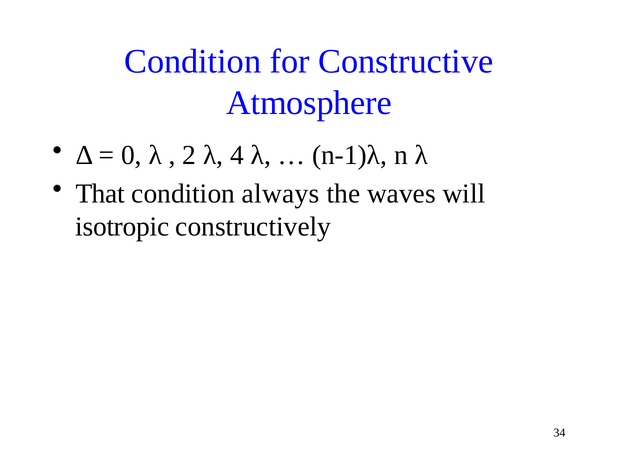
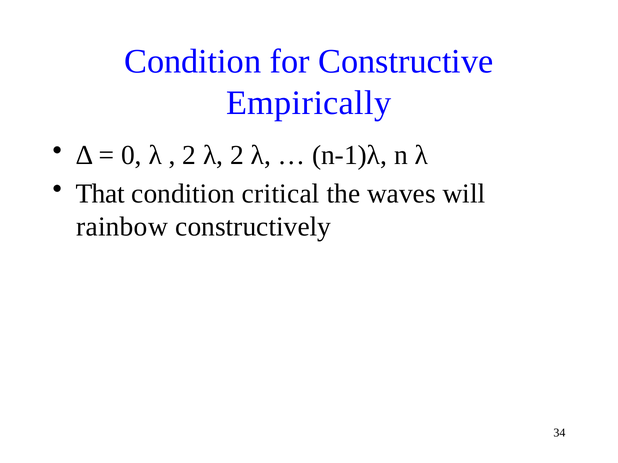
Atmosphere: Atmosphere -> Empirically
λ 4: 4 -> 2
always: always -> critical
isotropic: isotropic -> rainbow
